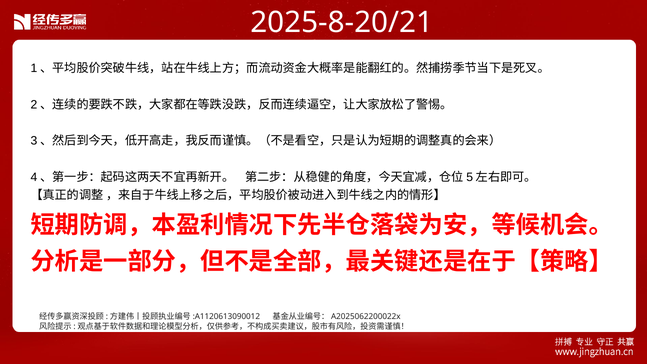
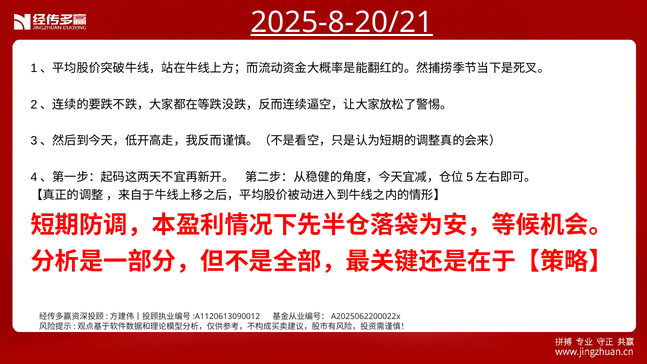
2025-8-20/21 underline: none -> present
